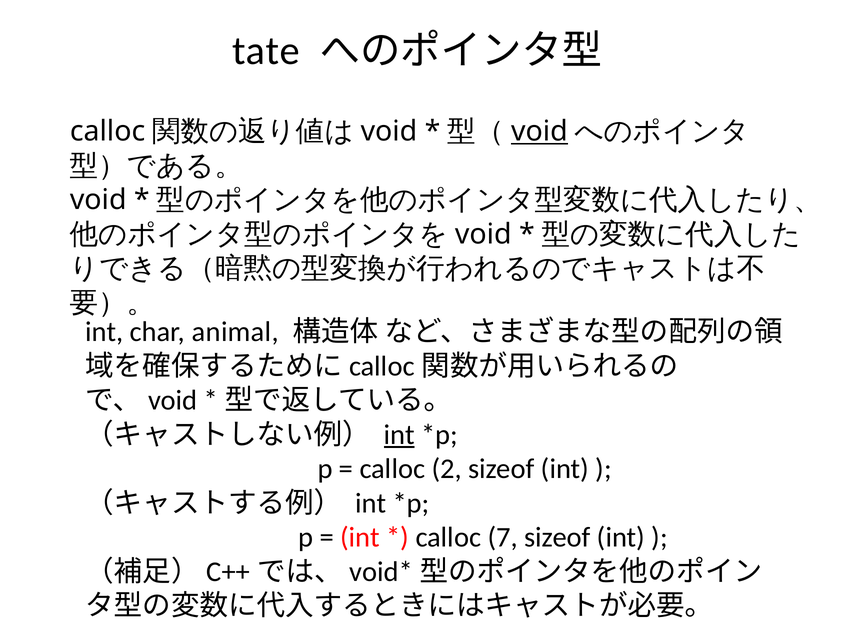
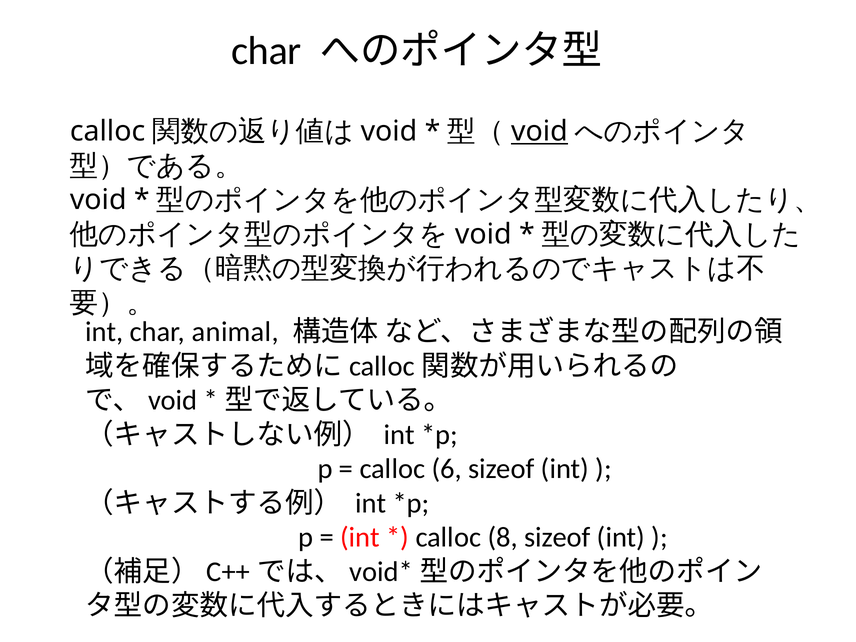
tate at (266, 51): tate -> char
int at (399, 435) underline: present -> none
2: 2 -> 6
7: 7 -> 8
